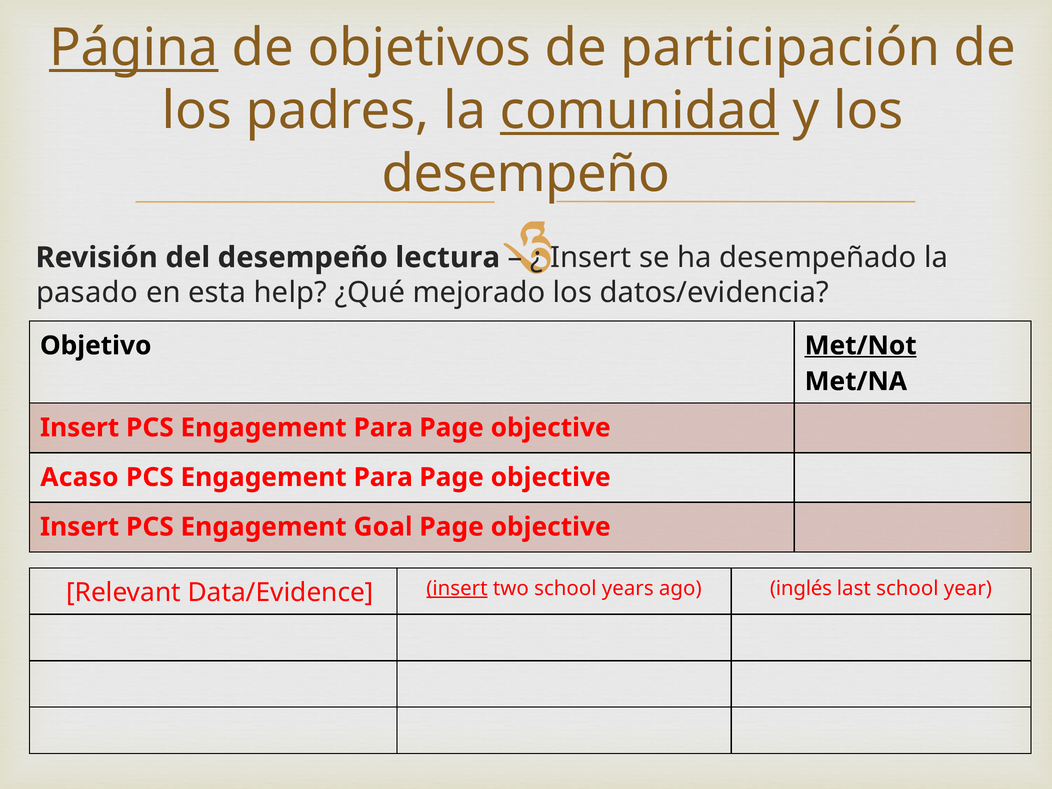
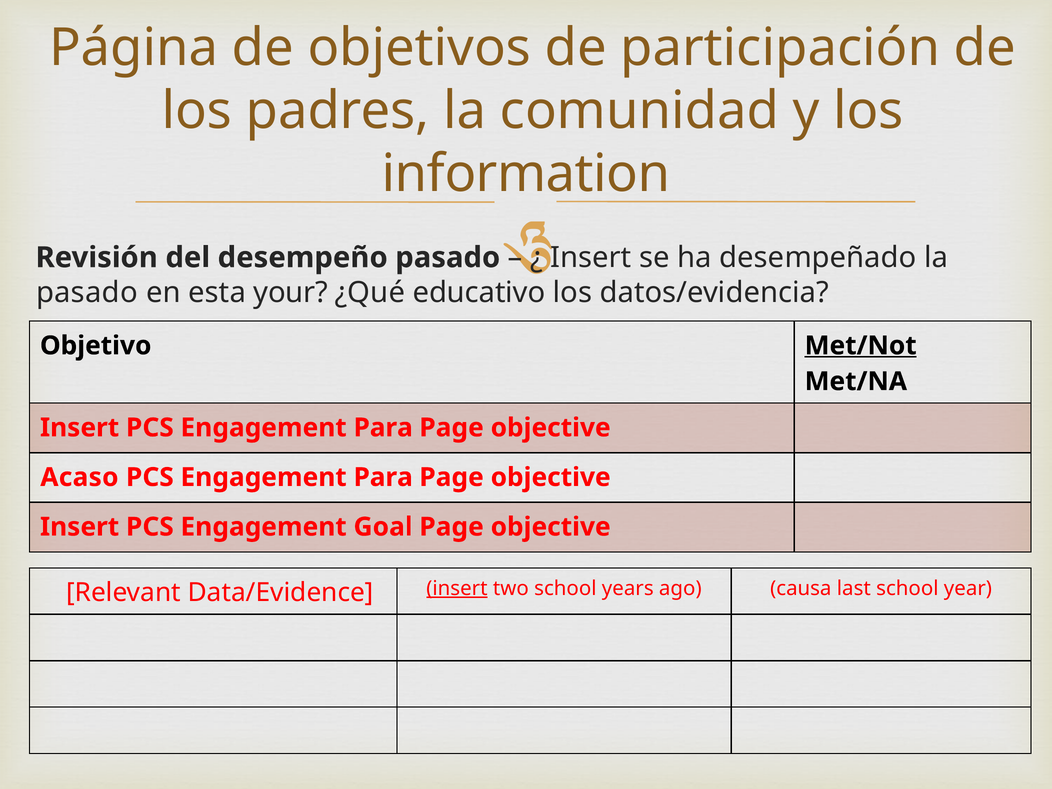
Página underline: present -> none
comunidad underline: present -> none
desempeño at (526, 174): desempeño -> information
desempeño lectura: lectura -> pasado
help: help -> your
mejorado: mejorado -> educativo
inglés: inglés -> causa
